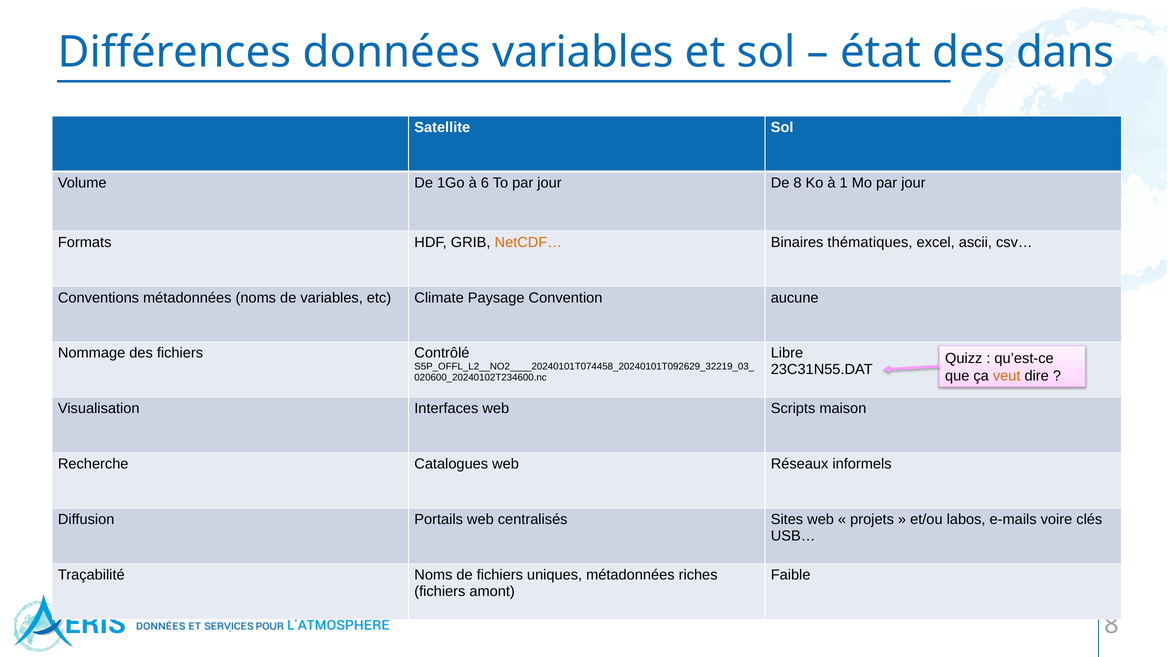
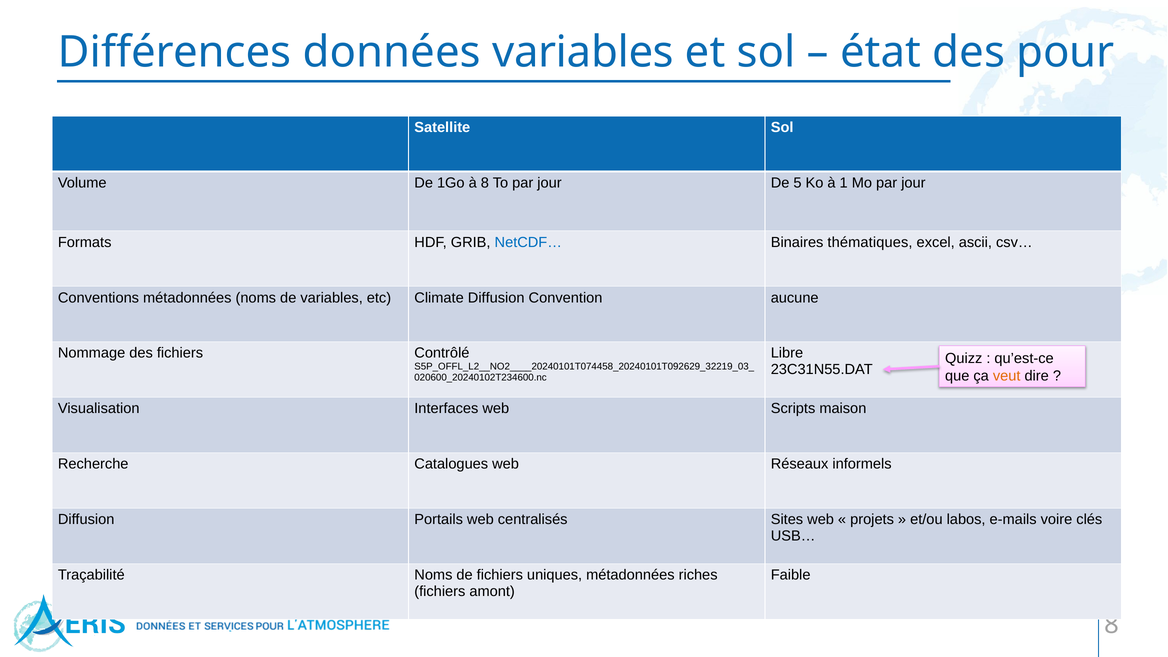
dans: dans -> pour
à 6: 6 -> 8
De 8: 8 -> 5
NetCDF… colour: orange -> blue
Climate Paysage: Paysage -> Diffusion
